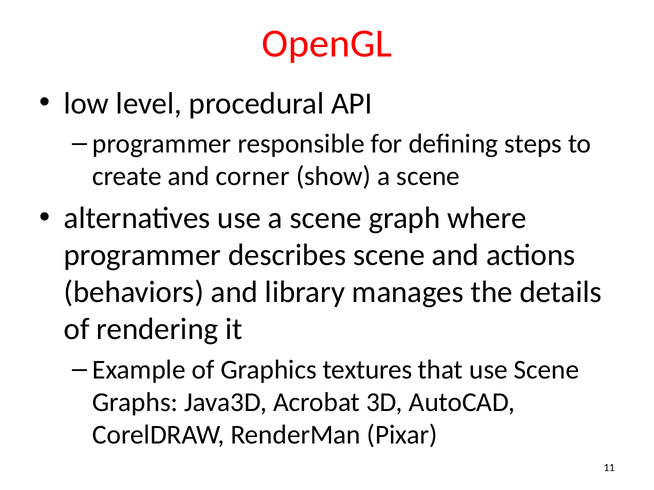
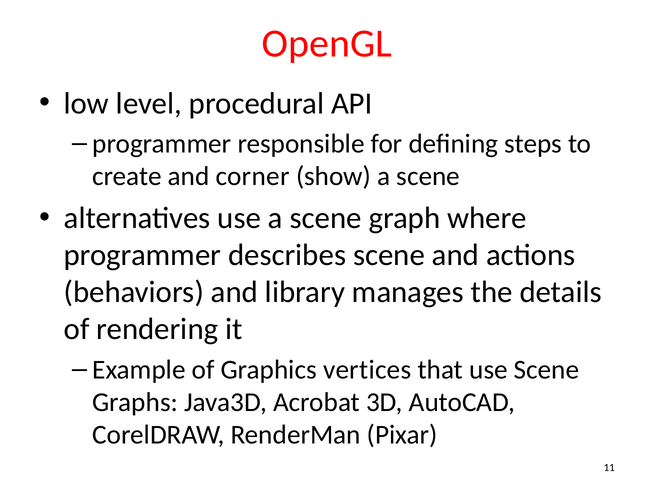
textures: textures -> vertices
